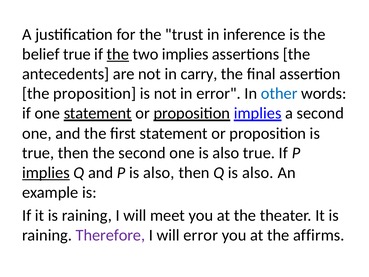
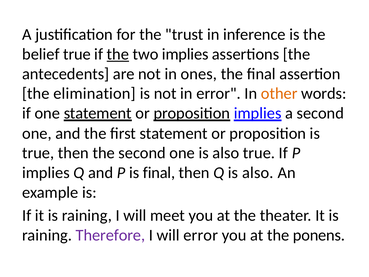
carry: carry -> ones
the proposition: proposition -> elimination
other colour: blue -> orange
implies at (46, 173) underline: present -> none
P is also: also -> final
affirms: affirms -> ponens
